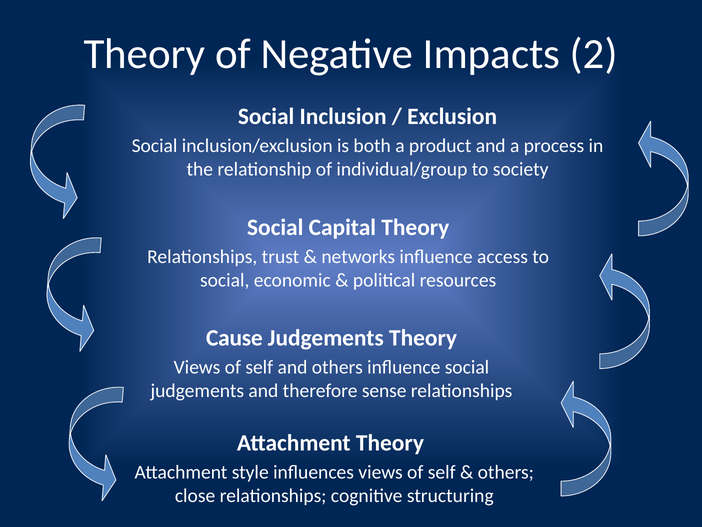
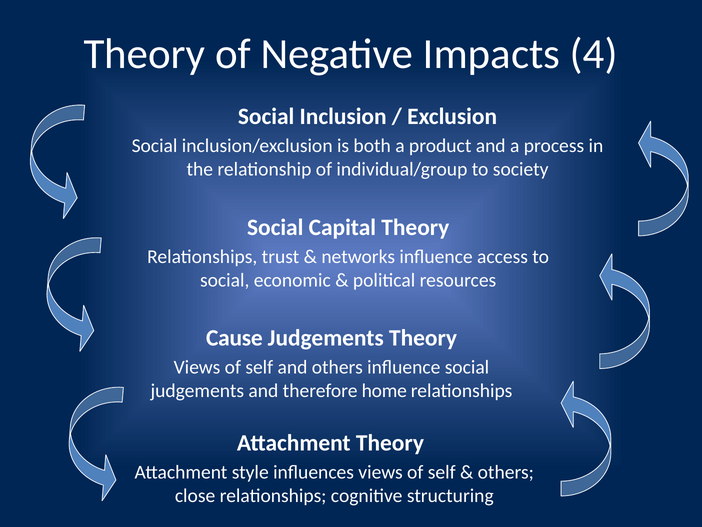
2: 2 -> 4
sense: sense -> home
